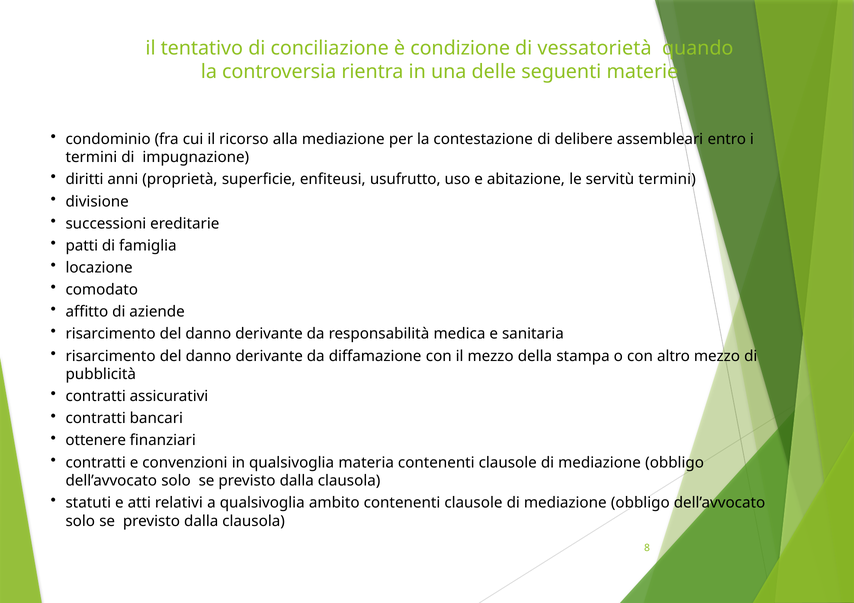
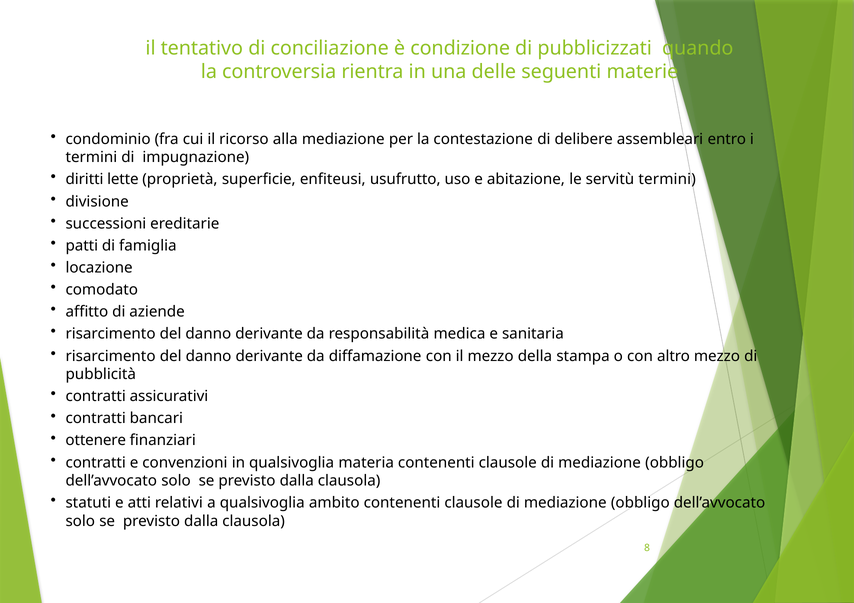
vessatorietà: vessatorietà -> pubblicizzati
anni: anni -> lette
